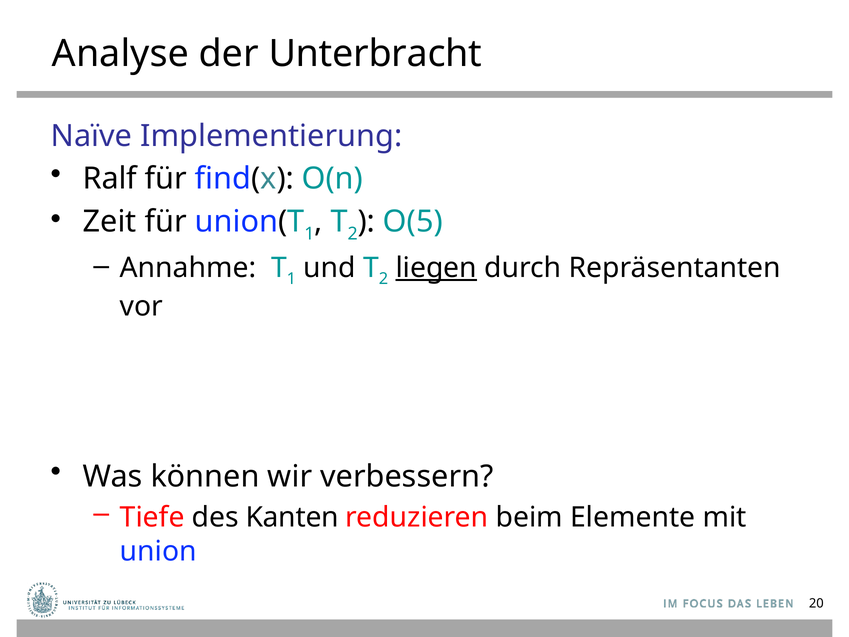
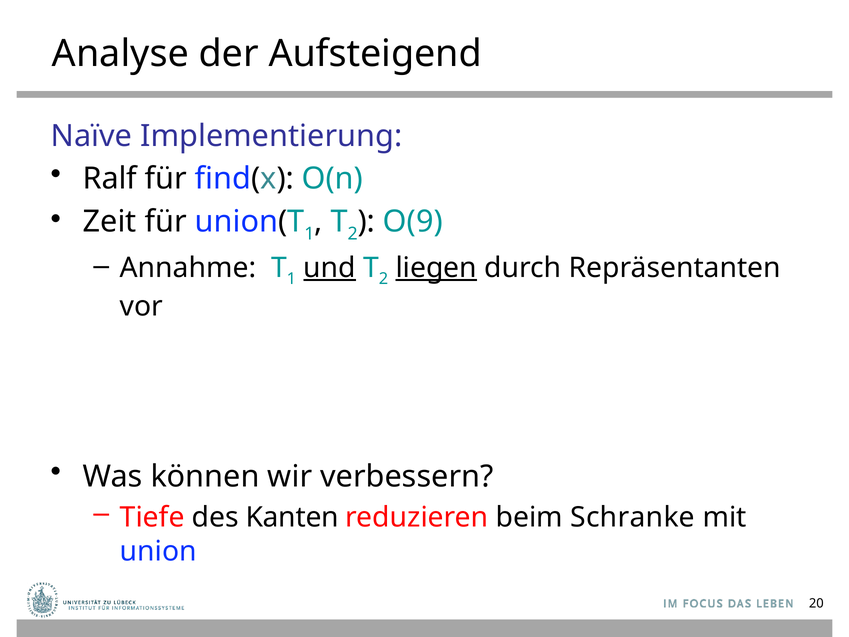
Unterbracht: Unterbracht -> Aufsteigend
O(5: O(5 -> O(9
und underline: none -> present
Elemente: Elemente -> Schranke
